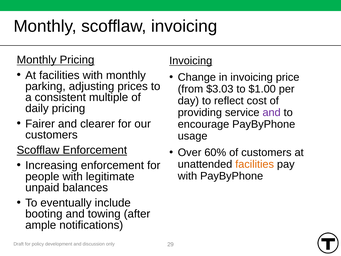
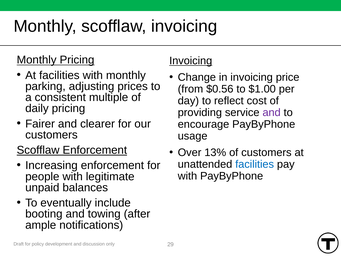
$3.03: $3.03 -> $0.56
60%: 60% -> 13%
facilities at (255, 164) colour: orange -> blue
